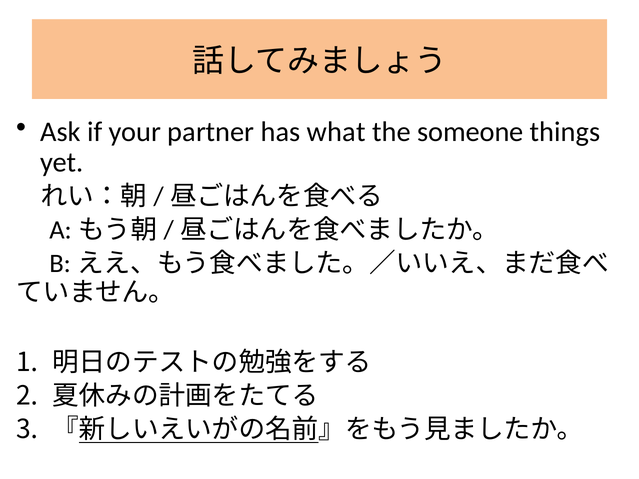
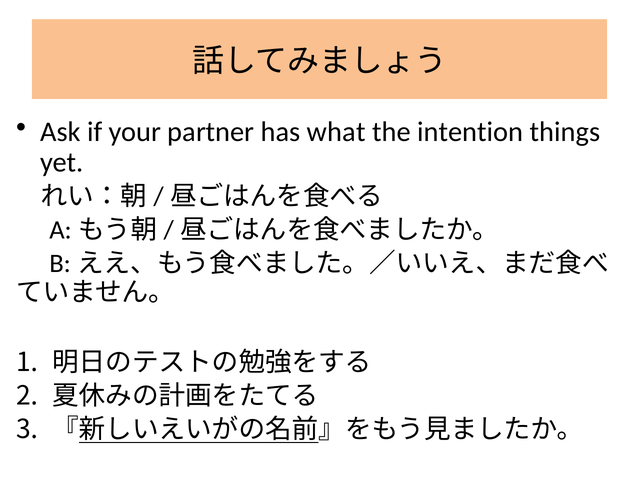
someone: someone -> intention
